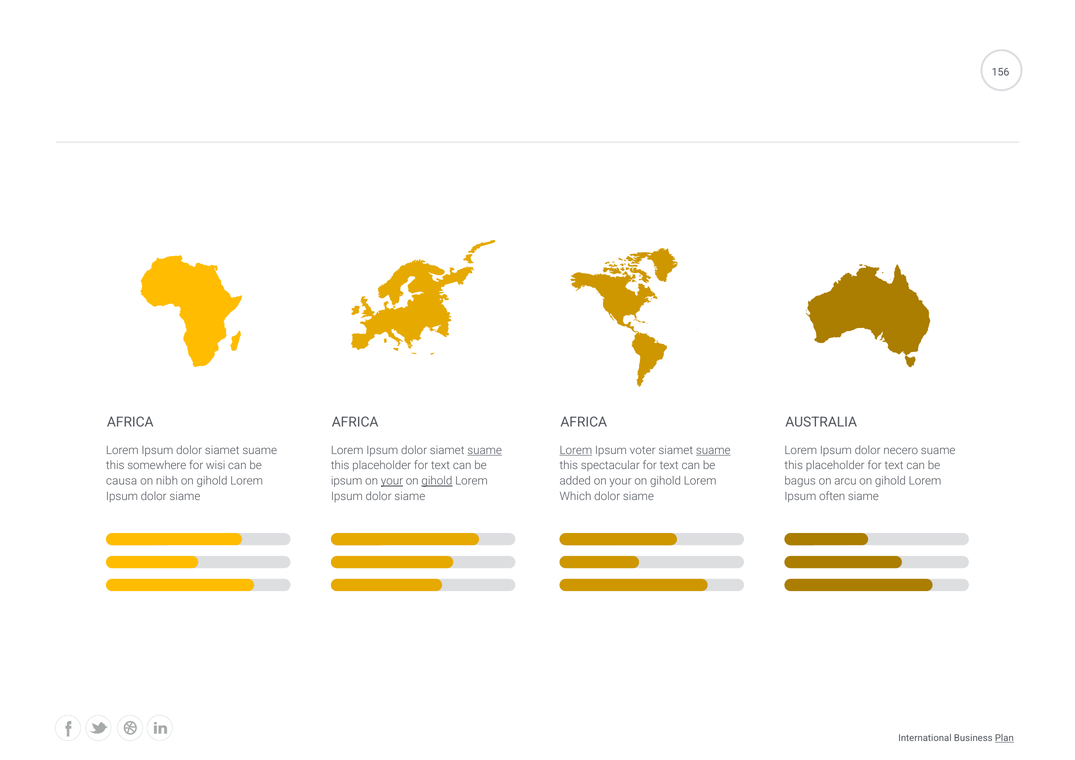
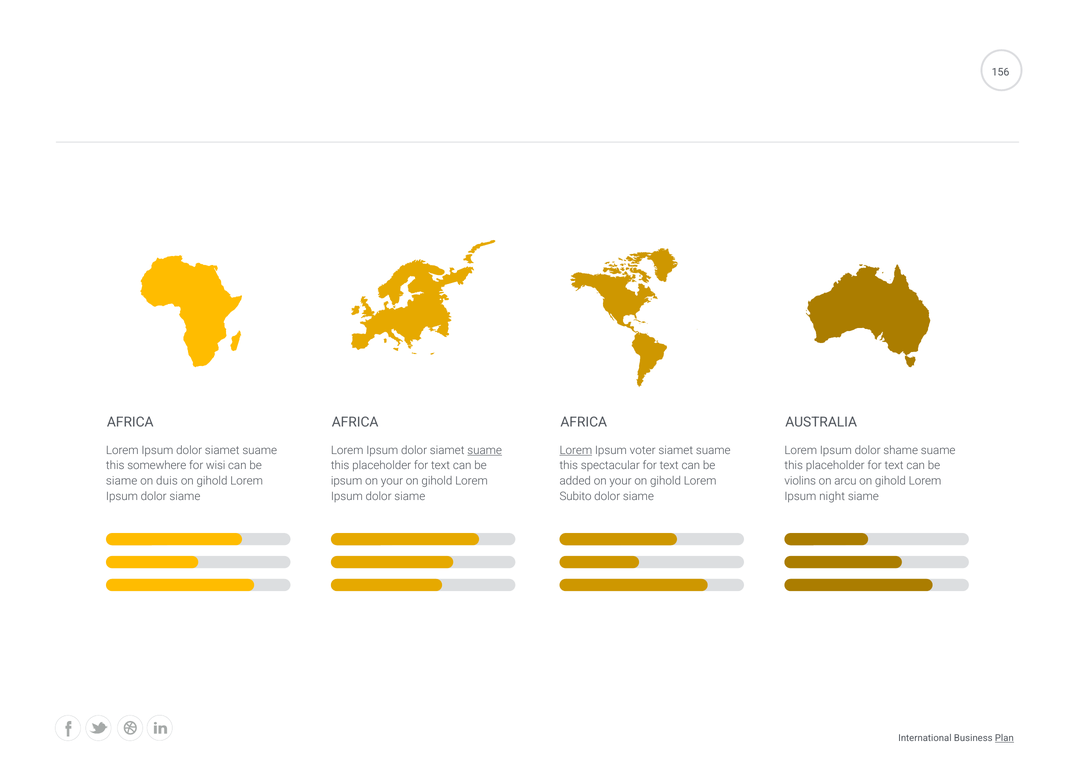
suame at (713, 450) underline: present -> none
necero: necero -> shame
causa at (122, 481): causa -> siame
nibh: nibh -> duis
your at (392, 481) underline: present -> none
gihold at (437, 481) underline: present -> none
bagus: bagus -> violins
Which: Which -> Subito
often: often -> night
